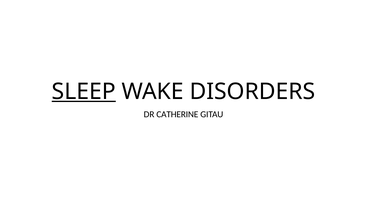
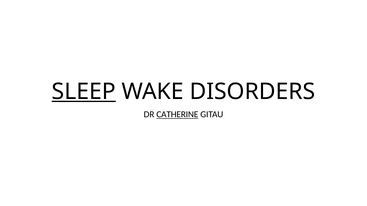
CATHERINE underline: none -> present
